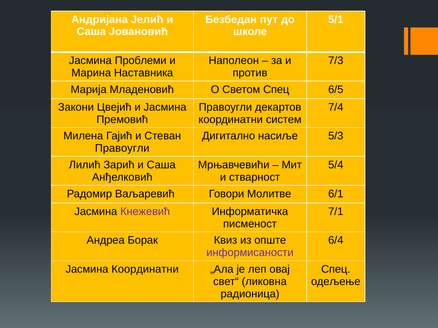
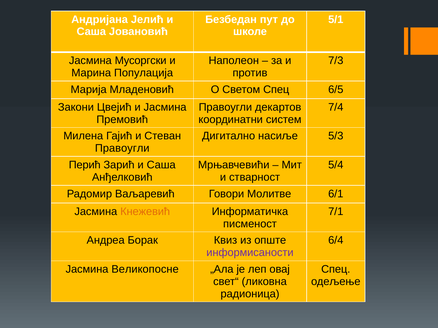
Проблеми: Проблеми -> Мусоргски
Наставника: Наставника -> Популација
Лилић: Лилић -> Перић
Кнежевић colour: purple -> orange
Јасмина Координатни: Координатни -> Великопосне
